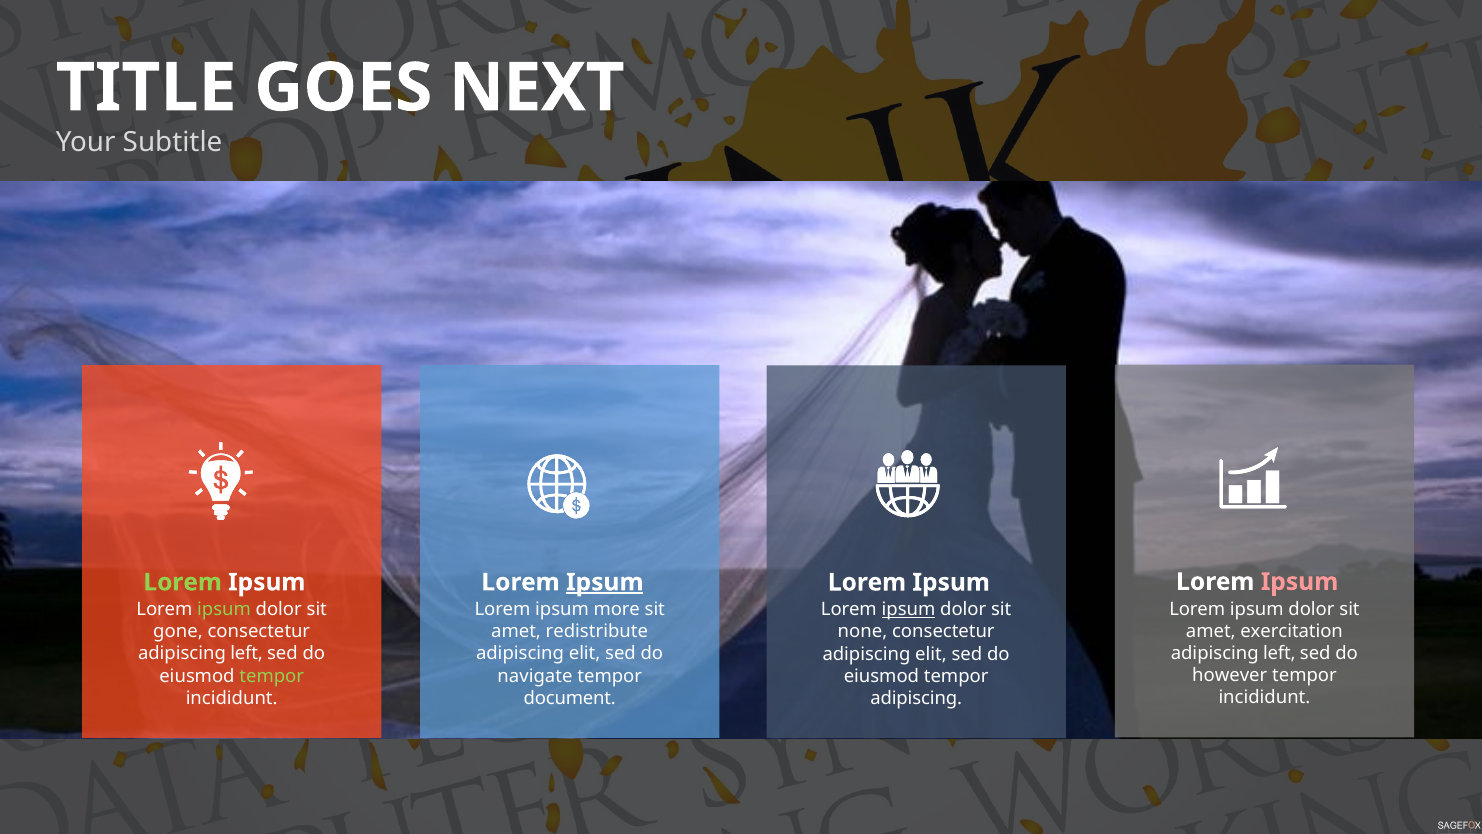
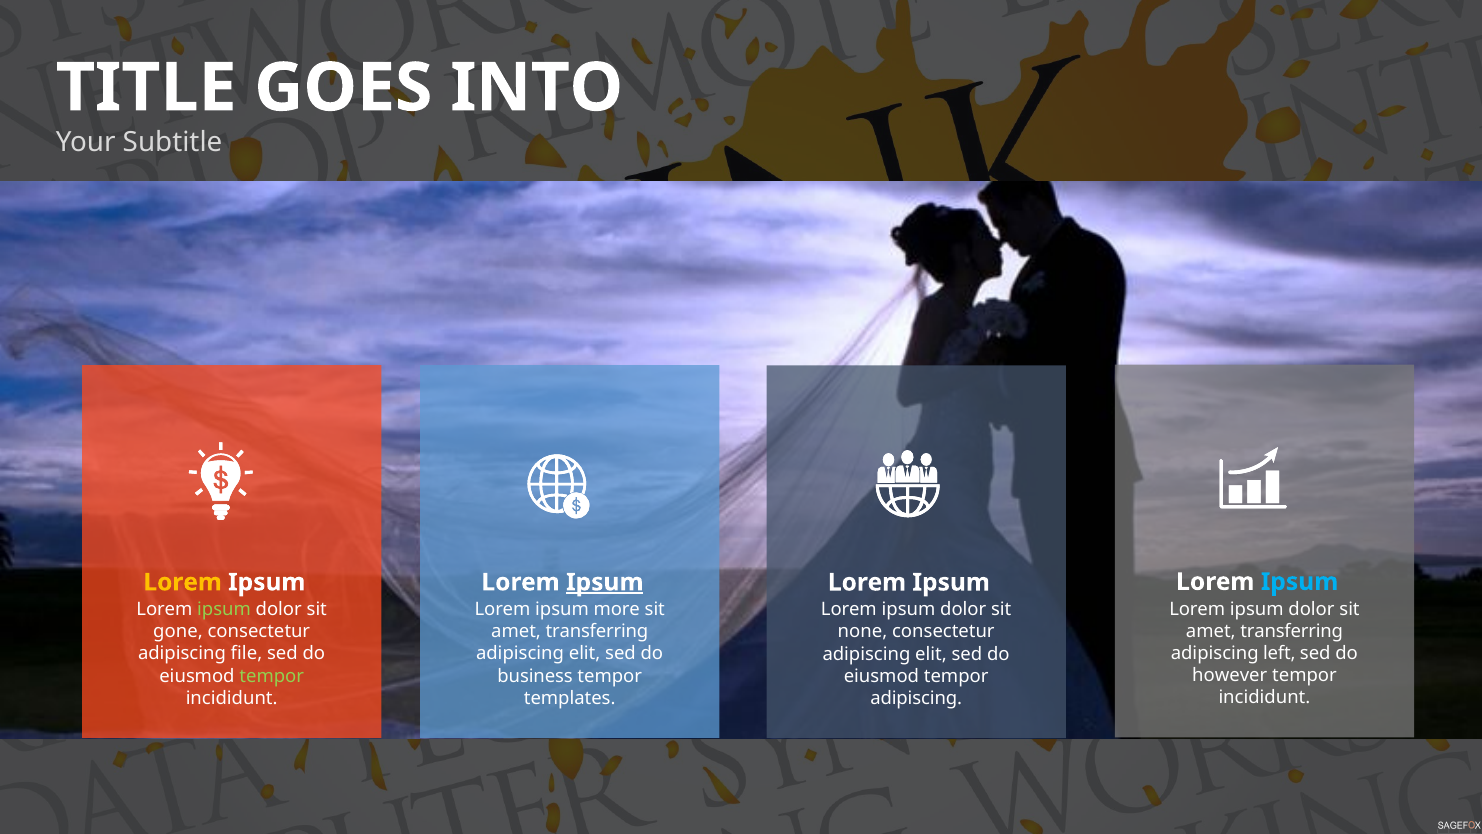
NEXT: NEXT -> INTO
Ipsum at (1299, 582) colour: pink -> light blue
Lorem at (183, 582) colour: light green -> yellow
ipsum at (908, 609) underline: present -> none
exercitation at (1292, 631): exercitation -> transferring
redistribute at (597, 631): redistribute -> transferring
left at (247, 654): left -> file
navigate: navigate -> business
document: document -> templates
